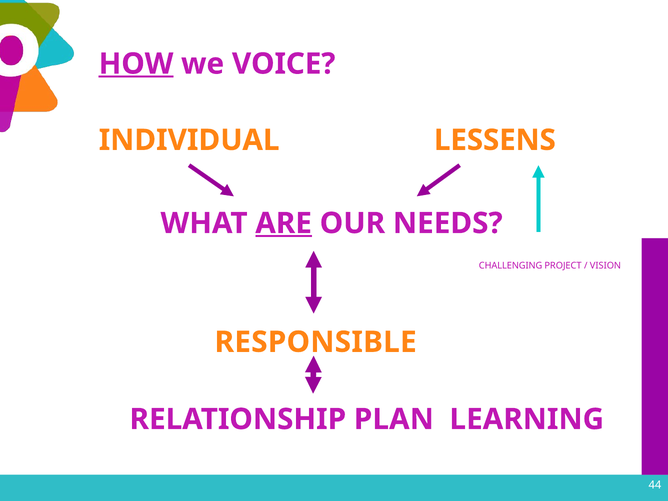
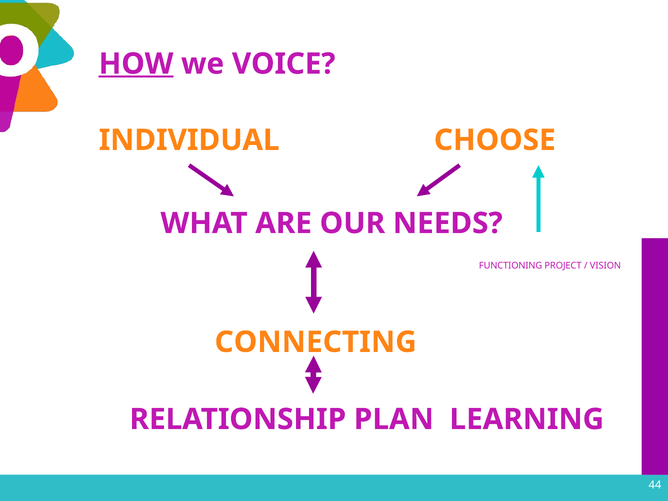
LESSENS: LESSENS -> CHOOSE
ARE underline: present -> none
CHALLENGING: CHALLENGING -> FUNCTIONING
RESPONSIBLE: RESPONSIBLE -> CONNECTING
